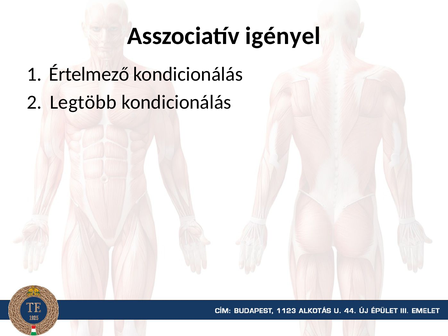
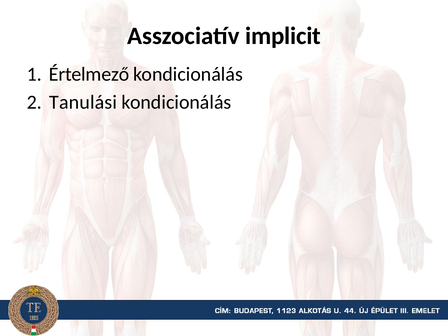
igényel: igényel -> implicit
Legtöbb: Legtöbb -> Tanulási
